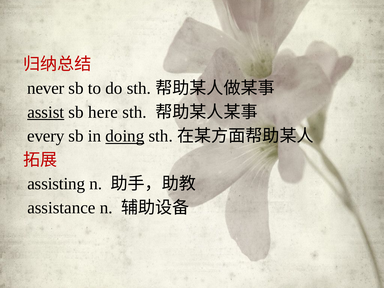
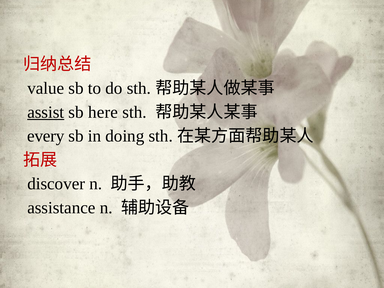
never: never -> value
doing underline: present -> none
assisting: assisting -> discover
